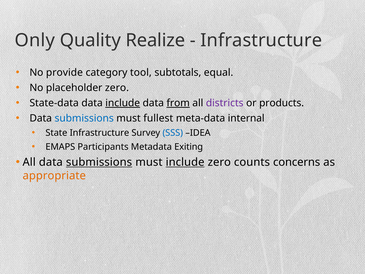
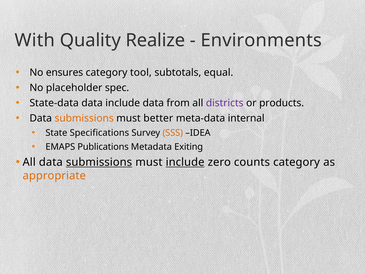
Only: Only -> With
Infrastructure at (261, 40): Infrastructure -> Environments
provide: provide -> ensures
placeholder zero: zero -> spec
include at (123, 103) underline: present -> none
from underline: present -> none
submissions at (84, 118) colour: blue -> orange
fullest: fullest -> better
State Infrastructure: Infrastructure -> Specifications
SSS colour: blue -> orange
Participants: Participants -> Publications
counts concerns: concerns -> category
